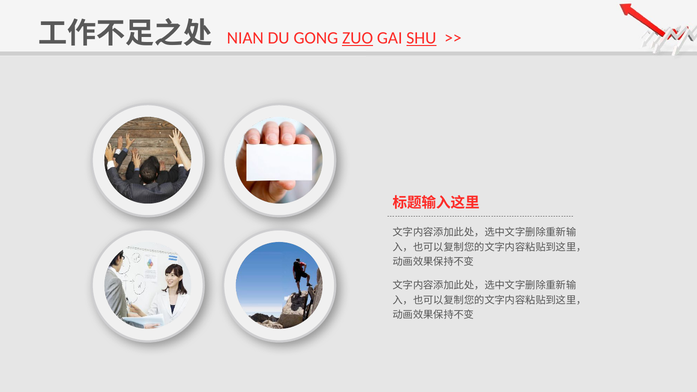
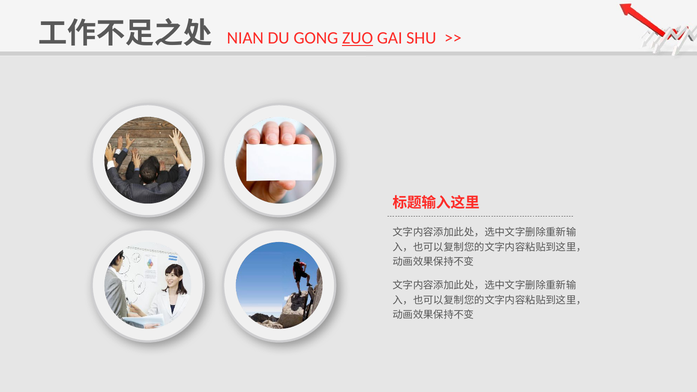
SHU underline: present -> none
